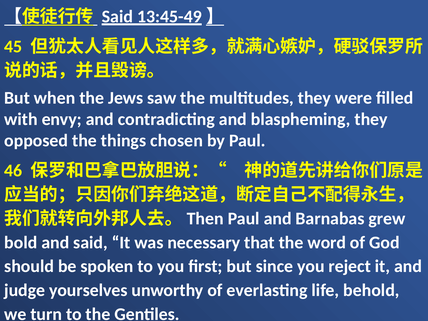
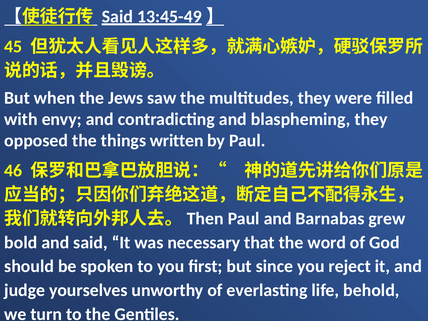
chosen: chosen -> written
